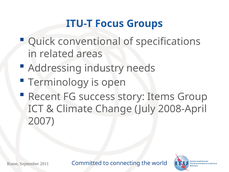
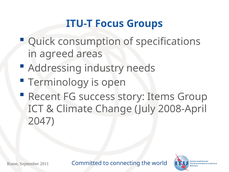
conventional: conventional -> consumption
related: related -> agreed
2007: 2007 -> 2047
